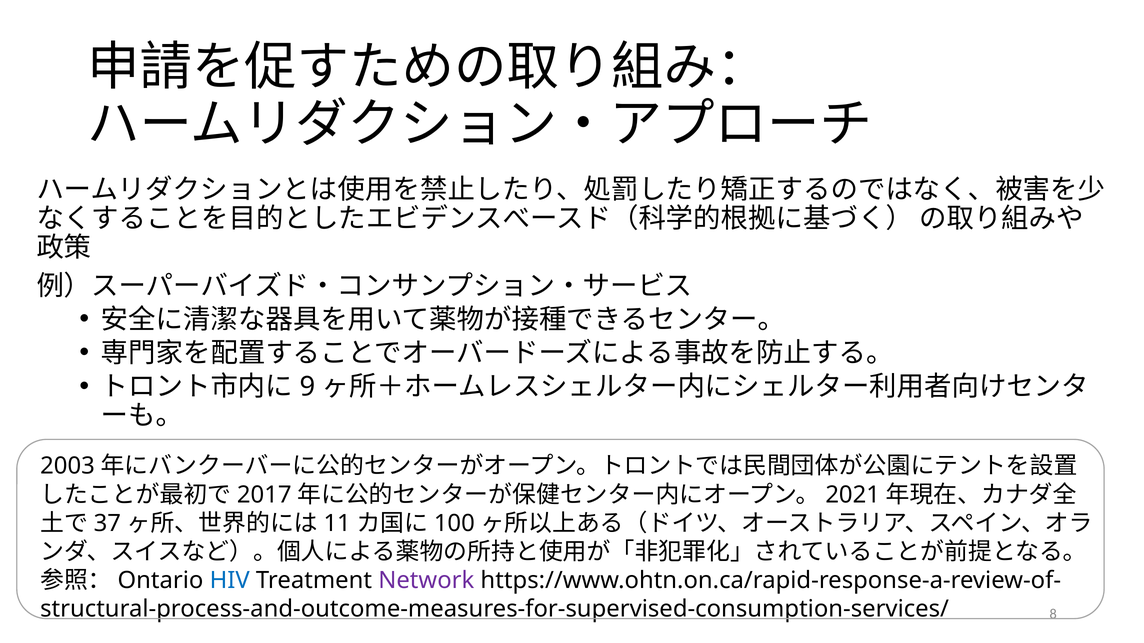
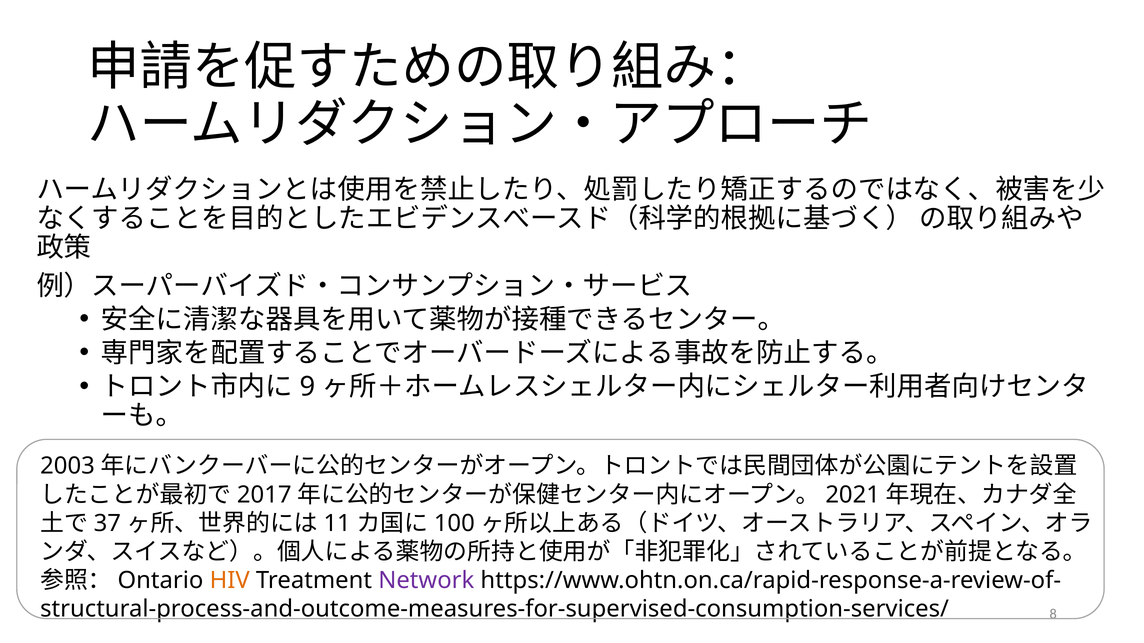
HIV colour: blue -> orange
